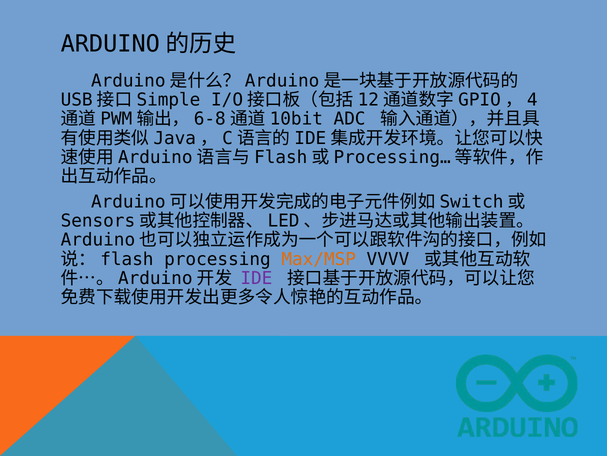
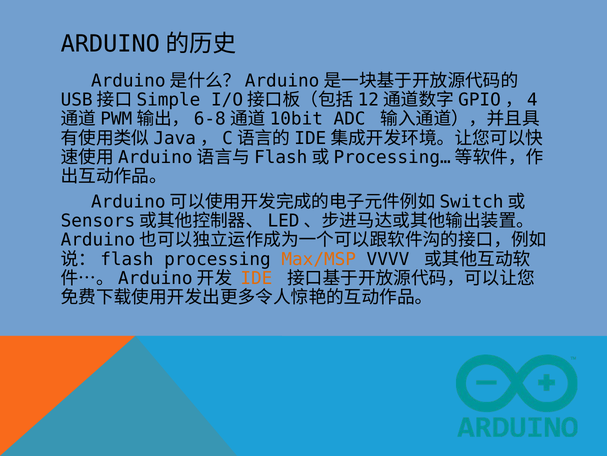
IDE colour: purple -> orange
